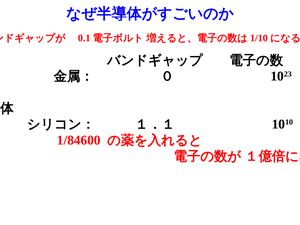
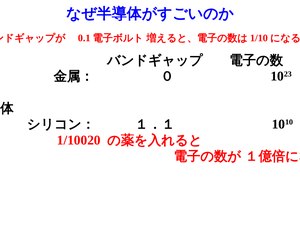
1/84600: 1/84600 -> 1/10020
